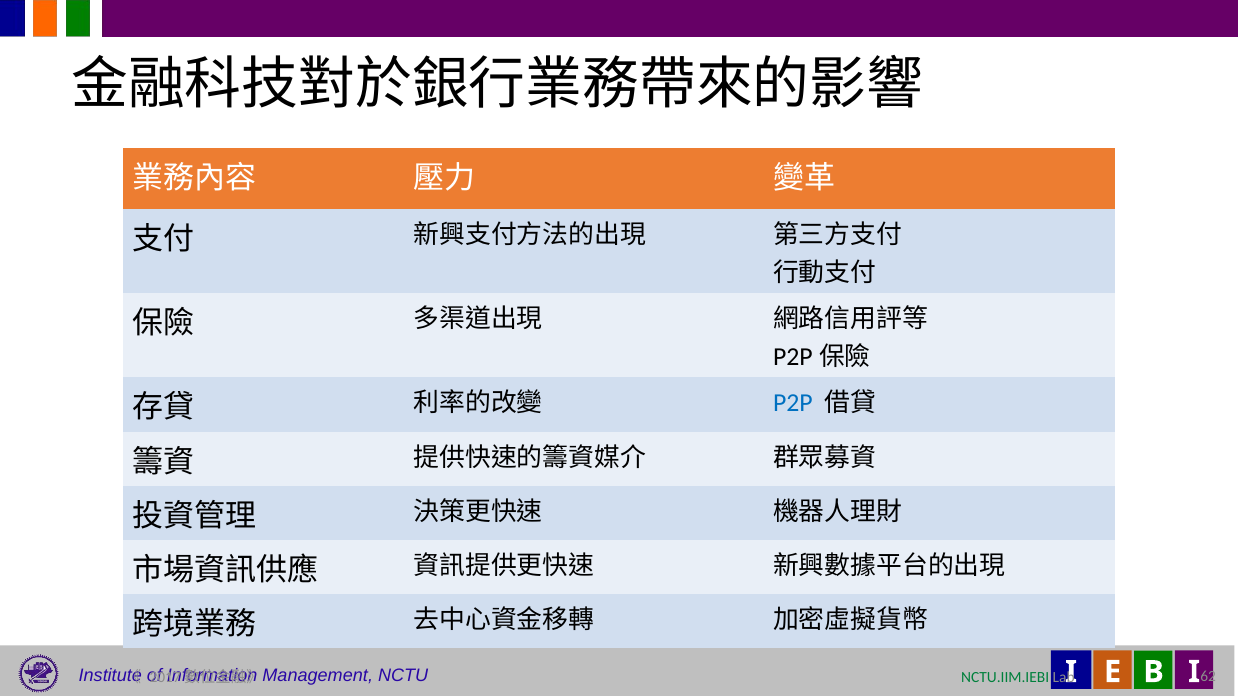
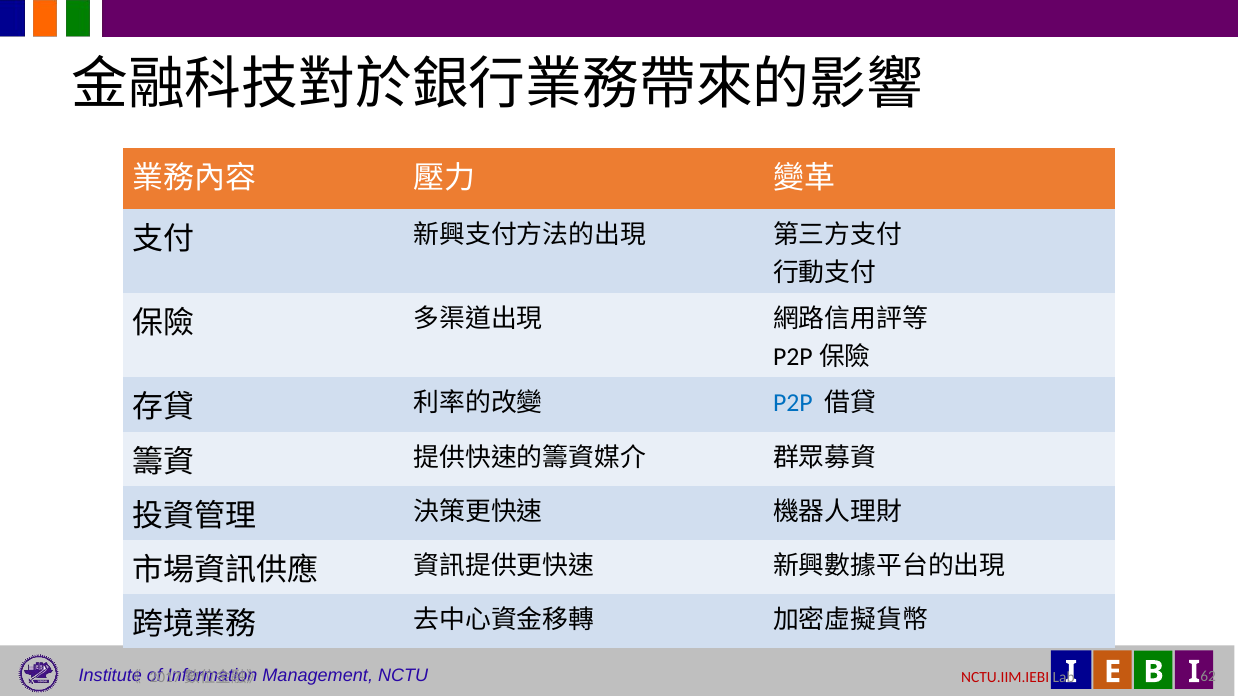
NCTU.IIM.IEBI colour: green -> red
